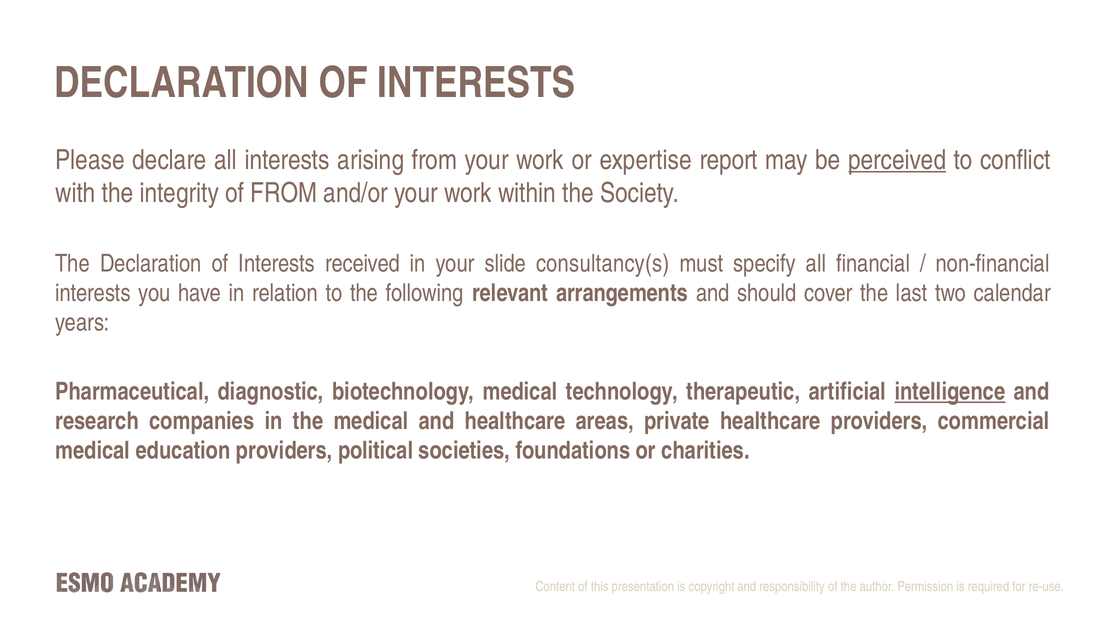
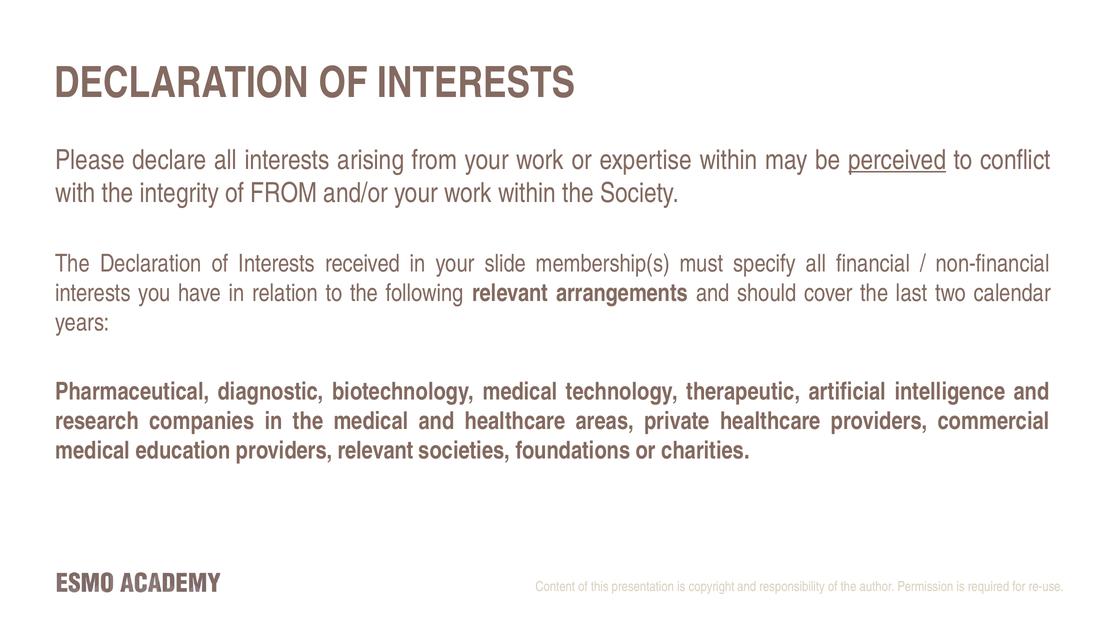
expertise report: report -> within
consultancy(s: consultancy(s -> membership(s
intelligence underline: present -> none
providers political: political -> relevant
